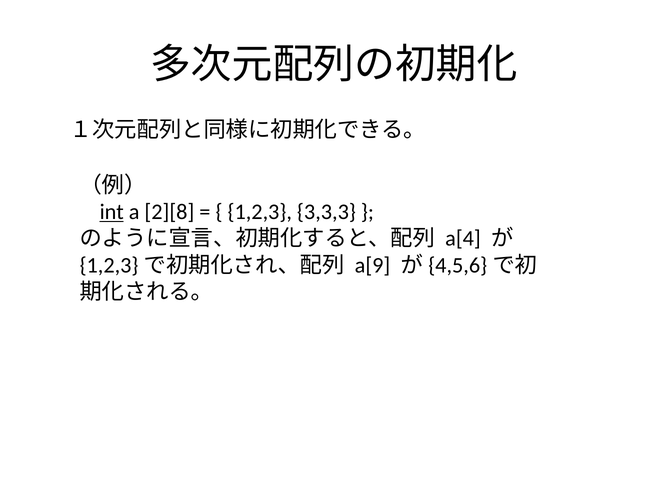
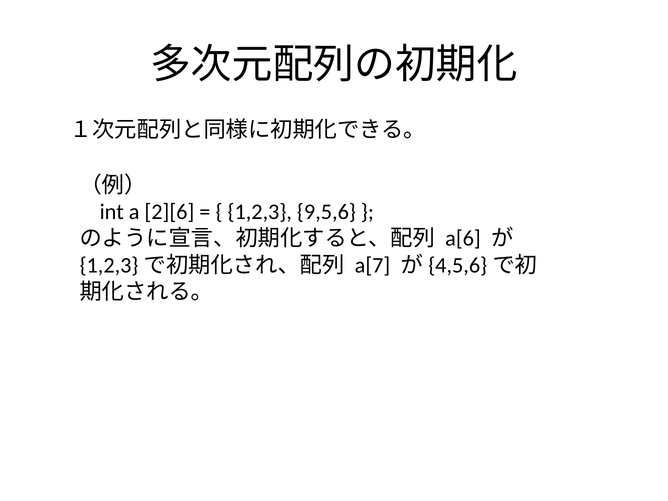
int underline: present -> none
2][8: 2][8 -> 2][6
3,3,3: 3,3,3 -> 9,5,6
a[4: a[4 -> a[6
a[9: a[9 -> a[7
